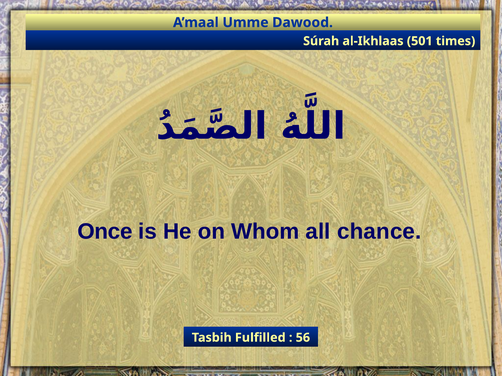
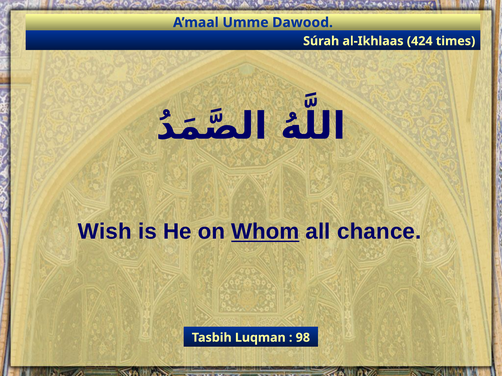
501: 501 -> 424
Once: Once -> Wish
Whom underline: none -> present
Fulfilled: Fulfilled -> Luqman
56: 56 -> 98
